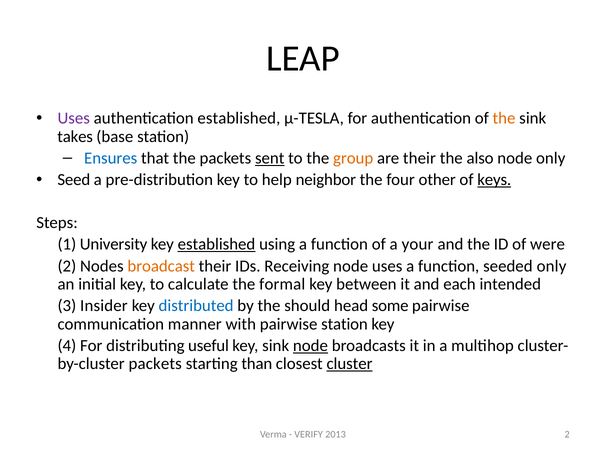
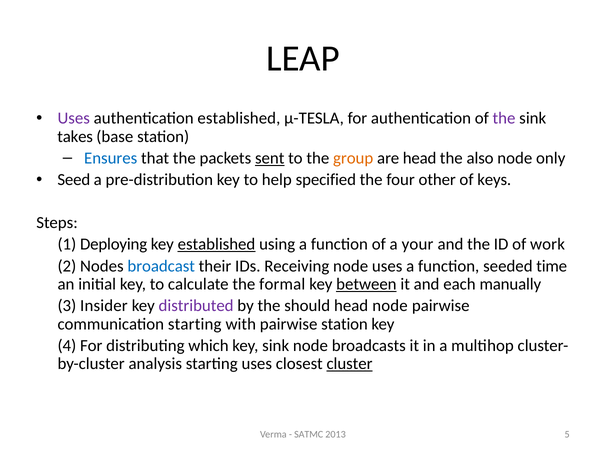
the at (504, 118) colour: orange -> purple
are their: their -> head
neighbor: neighbor -> specified
keys underline: present -> none
University: University -> Deploying
were: were -> work
broadcast colour: orange -> blue
seeded only: only -> time
between underline: none -> present
intended: intended -> manually
distributed colour: blue -> purple
head some: some -> node
communication manner: manner -> starting
useful: useful -> which
node at (310, 345) underline: present -> none
packets at (155, 363): packets -> analysis
starting than: than -> uses
VERIFY: VERIFY -> SATMC
2013 2: 2 -> 5
